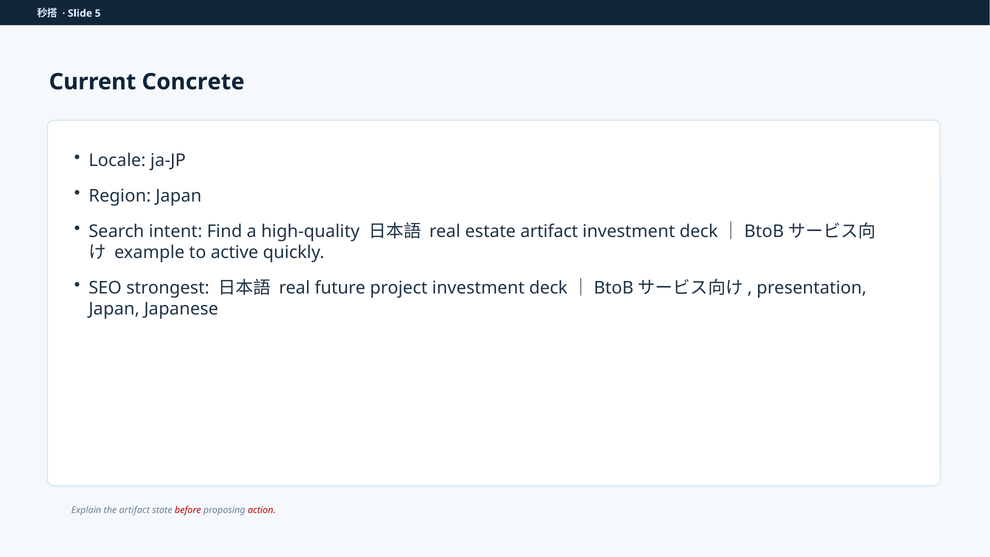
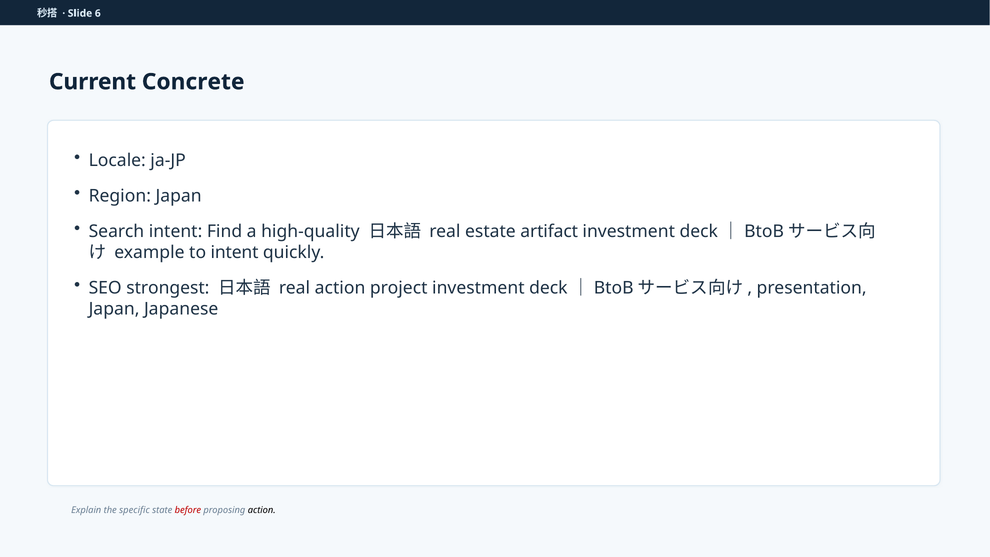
5: 5 -> 6
to active: active -> intent
real future: future -> action
the artifact: artifact -> specific
action at (262, 510) colour: red -> black
